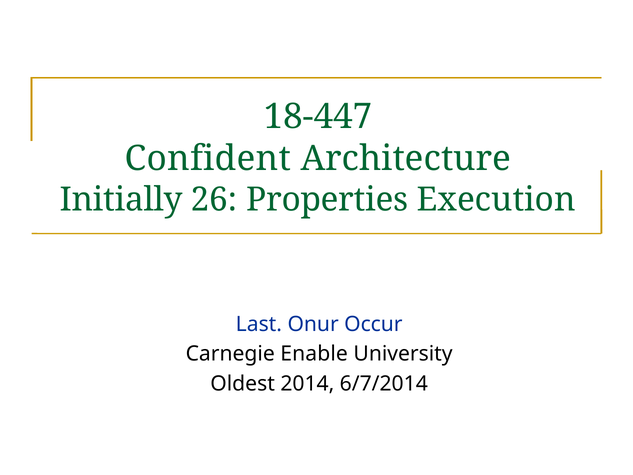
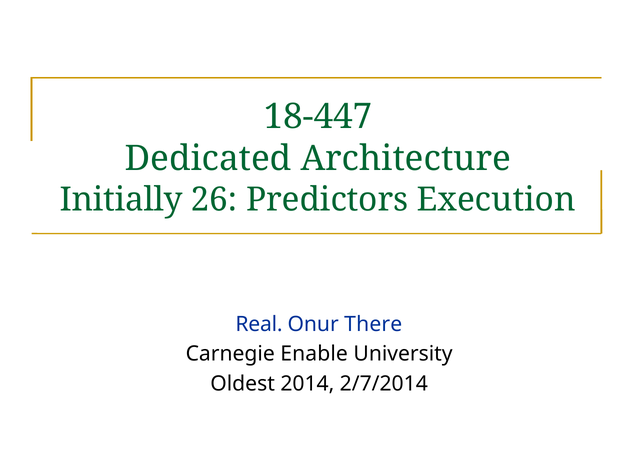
Confident: Confident -> Dedicated
Properties: Properties -> Predictors
Last: Last -> Real
Occur: Occur -> There
6/7/2014: 6/7/2014 -> 2/7/2014
